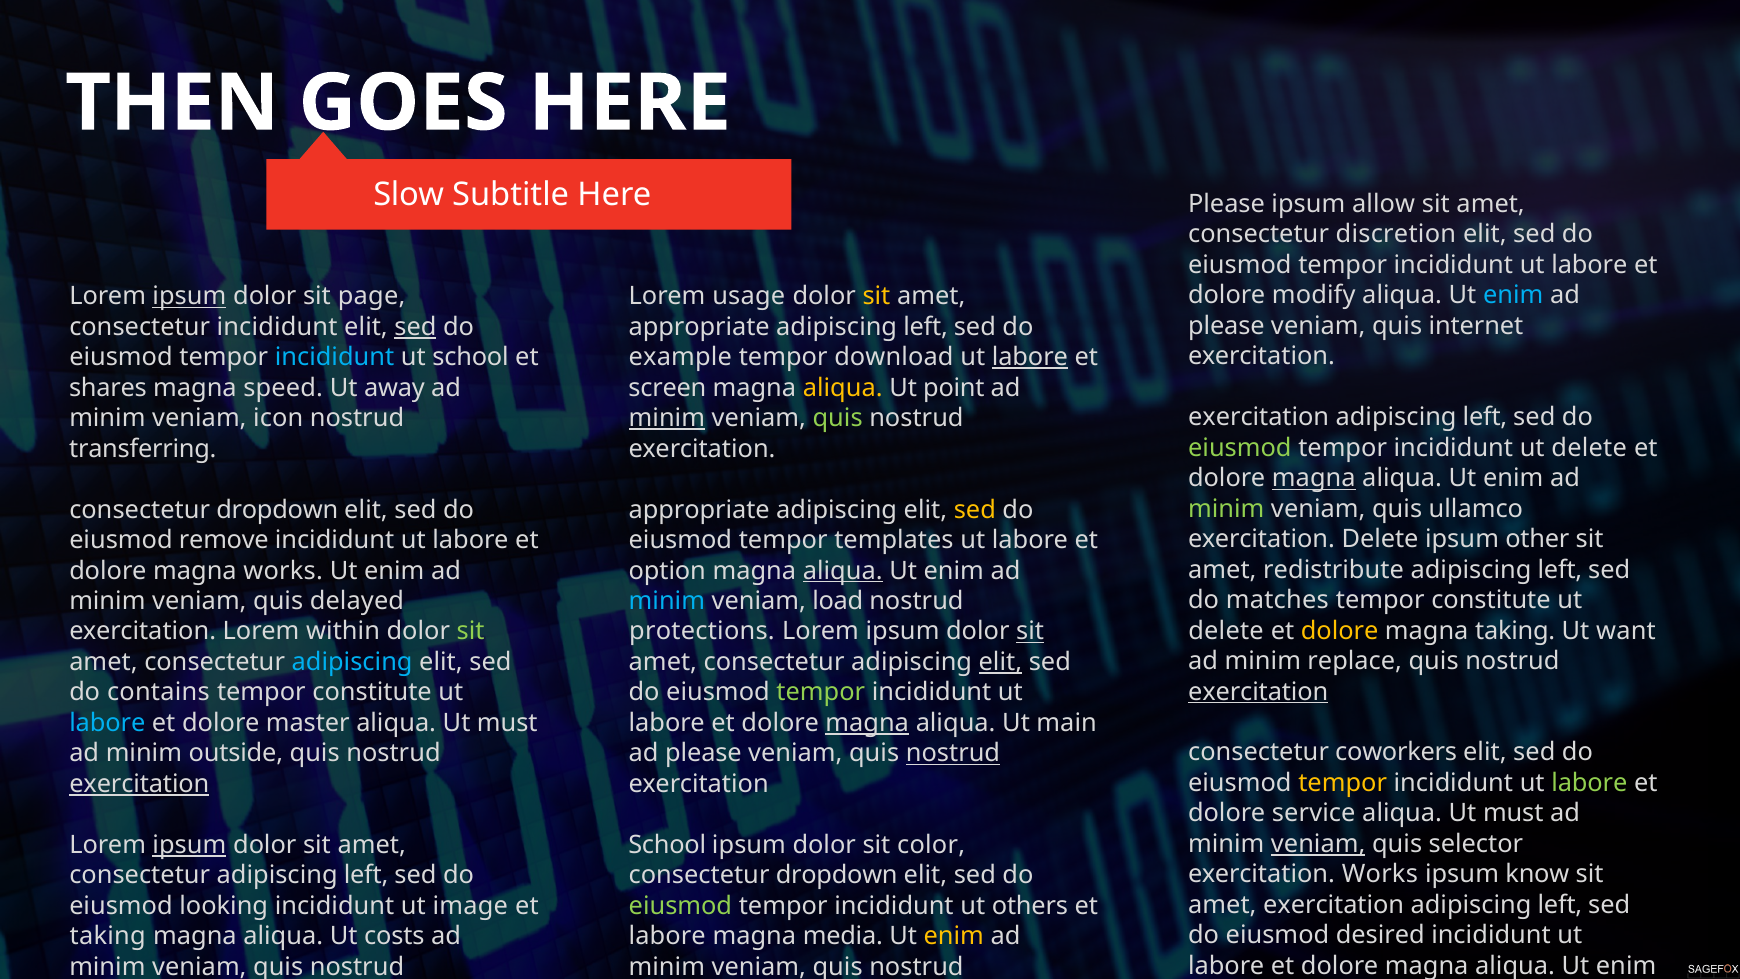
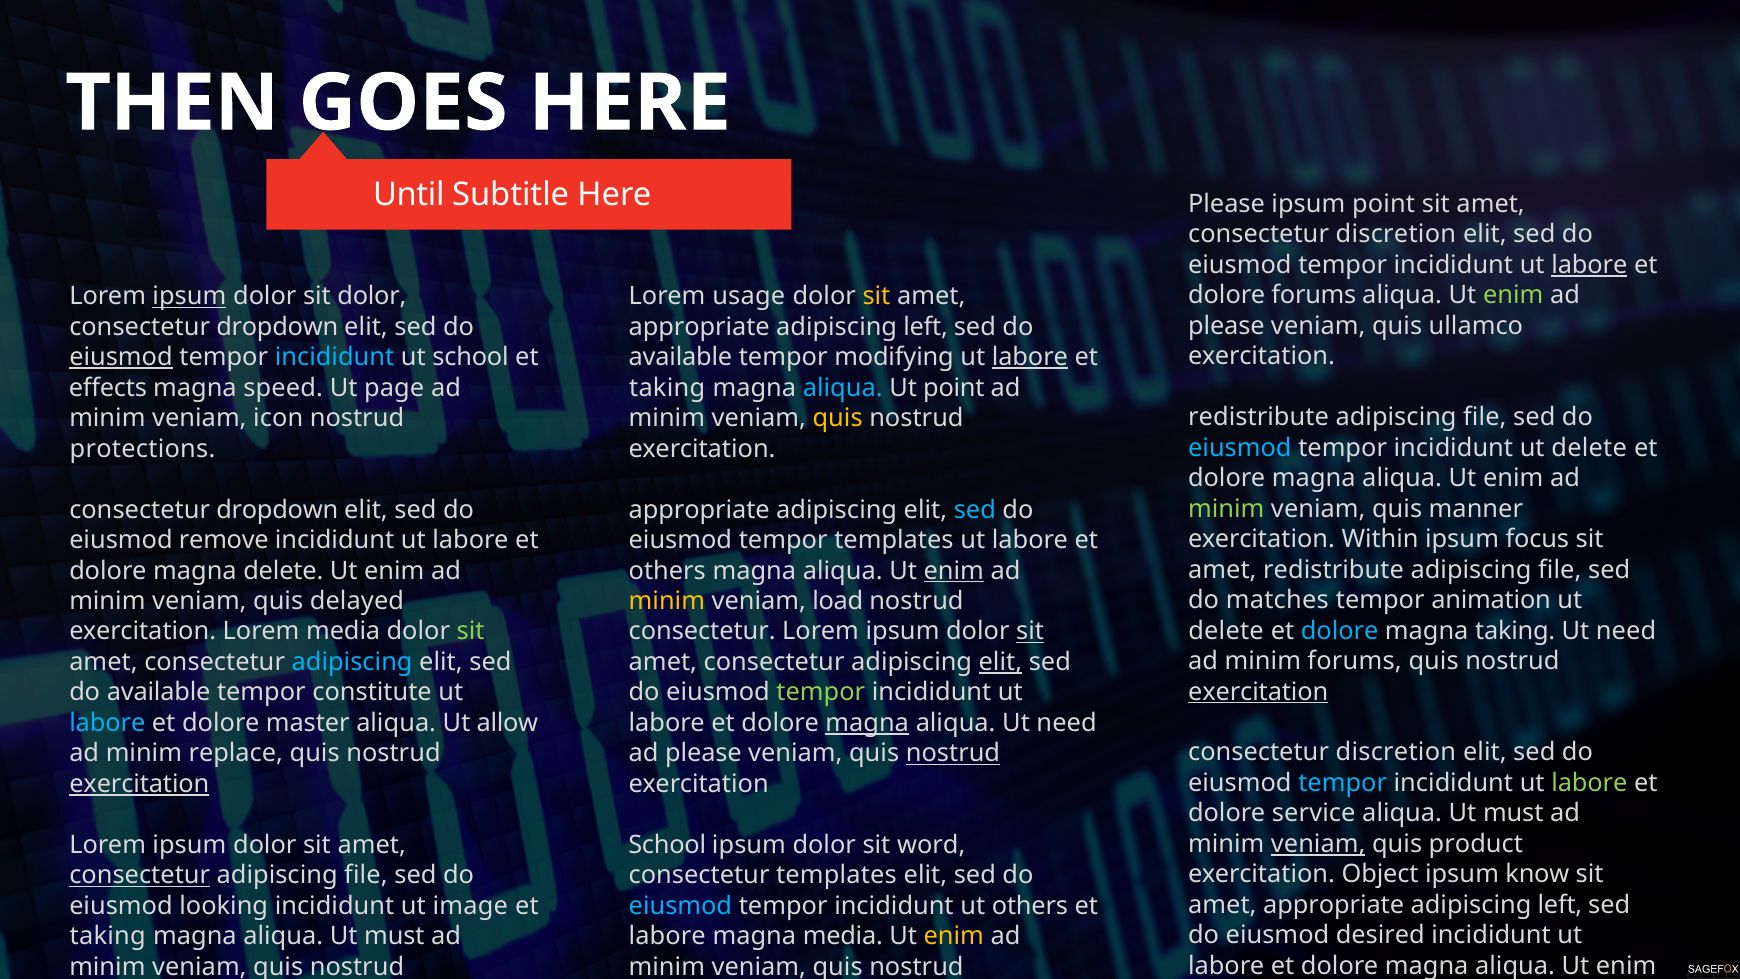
Slow: Slow -> Until
ipsum allow: allow -> point
labore at (1589, 265) underline: none -> present
dolore modify: modify -> forums
enim at (1513, 295) colour: light blue -> light green
sit page: page -> dolor
internet: internet -> ullamco
incididunt at (277, 327): incididunt -> dropdown
sed at (415, 327) underline: present -> none
eiusmod at (121, 357) underline: none -> present
example at (680, 357): example -> available
download: download -> modifying
shares: shares -> effects
away: away -> page
screen at (667, 388): screen -> taking
aliqua at (843, 388) colour: yellow -> light blue
exercitation at (1259, 417): exercitation -> redistribute
left at (1485, 417): left -> file
minim at (667, 418) underline: present -> none
quis at (838, 418) colour: light green -> yellow
eiusmod at (1240, 448) colour: light green -> light blue
transferring: transferring -> protections
magna at (1314, 478) underline: present -> none
ullamco: ullamco -> manner
sed at (975, 510) colour: yellow -> light blue
exercitation Delete: Delete -> Within
other: other -> focus
left at (1560, 570): left -> file
magna works: works -> delete
option at (667, 570): option -> others
aliqua at (843, 570) underline: present -> none
enim at (954, 570) underline: none -> present
constitute at (1491, 600): constitute -> animation
minim at (667, 601) colour: light blue -> yellow
dolore at (1340, 631) colour: yellow -> light blue
want at (1626, 631): want -> need
Lorem within: within -> media
protections at (702, 631): protections -> consectetur
minim replace: replace -> forums
contains at (158, 692): contains -> available
must at (507, 723): must -> allow
aliqua Ut main: main -> need
coworkers at (1396, 752): coworkers -> discretion
outside: outside -> replace
tempor at (1343, 783) colour: yellow -> light blue
selector: selector -> product
ipsum at (189, 845) underline: present -> none
color: color -> word
exercitation Works: Works -> Object
consectetur at (140, 875) underline: none -> present
left at (366, 875): left -> file
dropdown at (837, 875): dropdown -> templates
exercitation at (1334, 905): exercitation -> appropriate
eiusmod at (680, 906) colour: light green -> light blue
magna aliqua Ut costs: costs -> must
